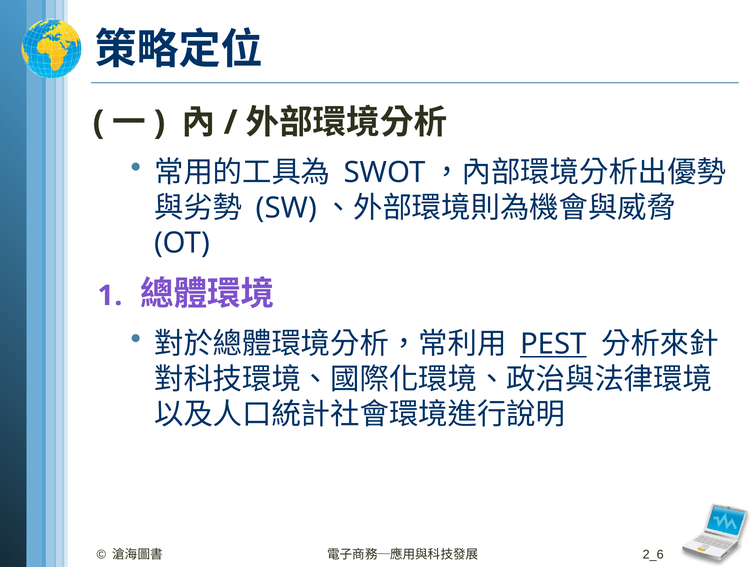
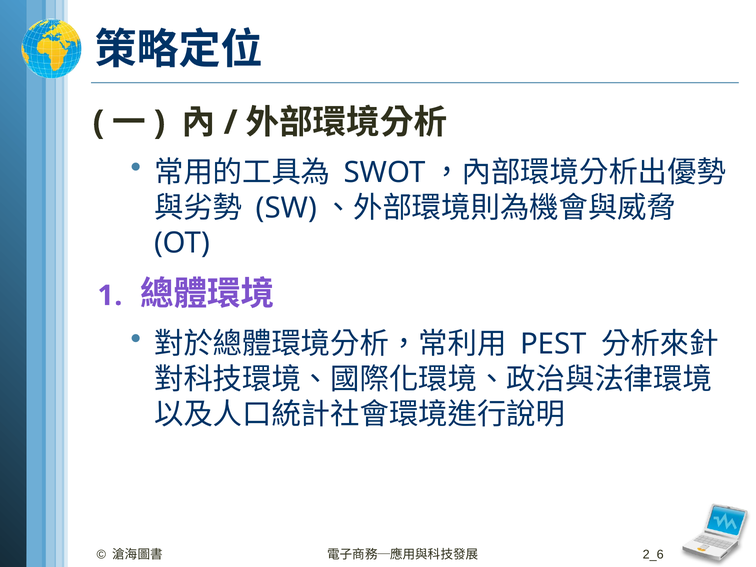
PEST underline: present -> none
